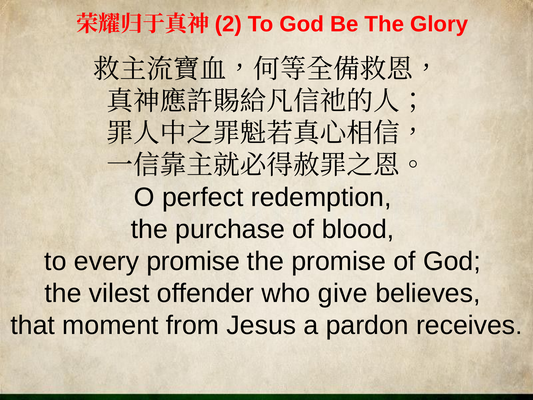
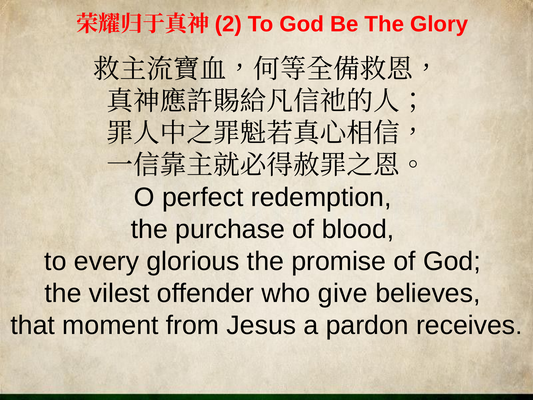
every promise: promise -> glorious
